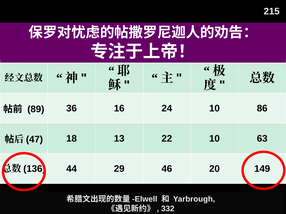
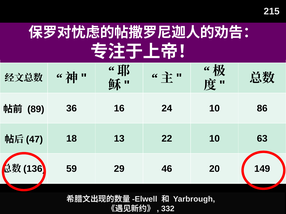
44: 44 -> 59
